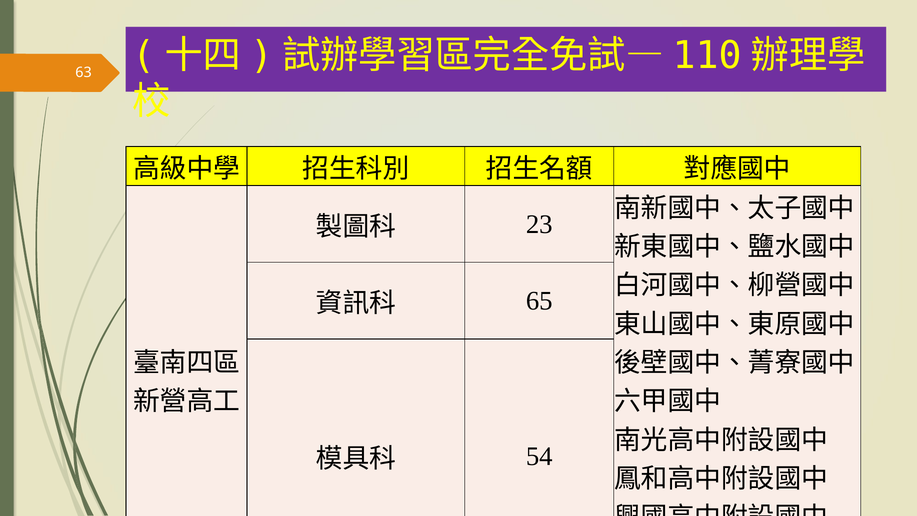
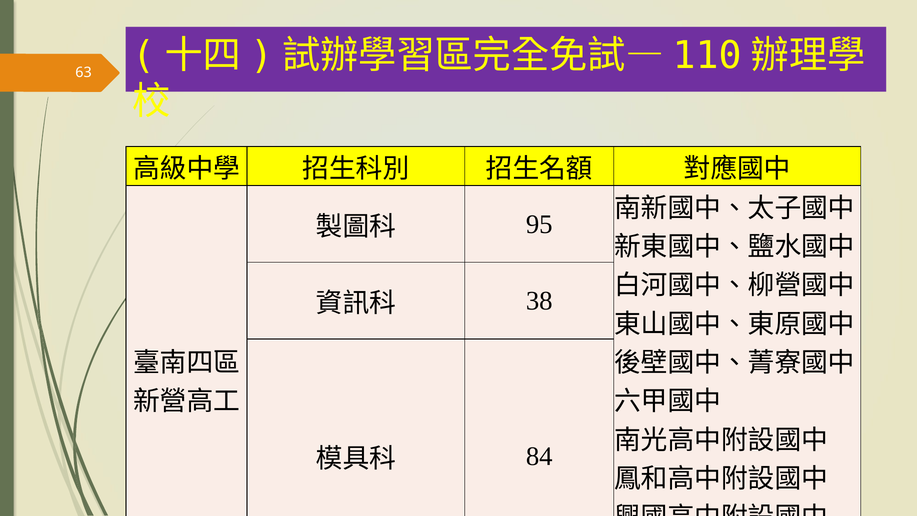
23: 23 -> 95
65: 65 -> 38
54: 54 -> 84
